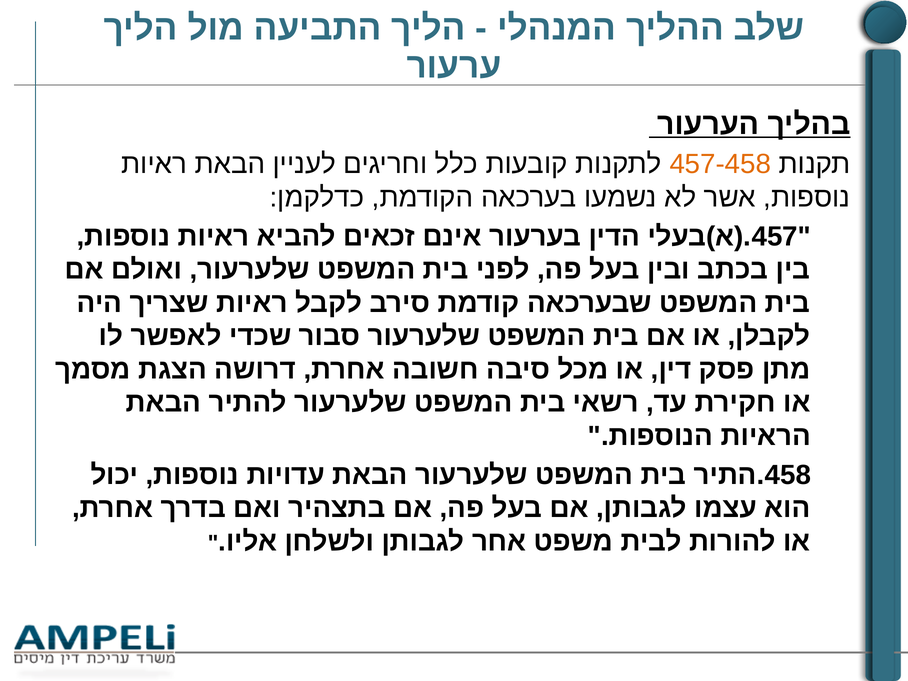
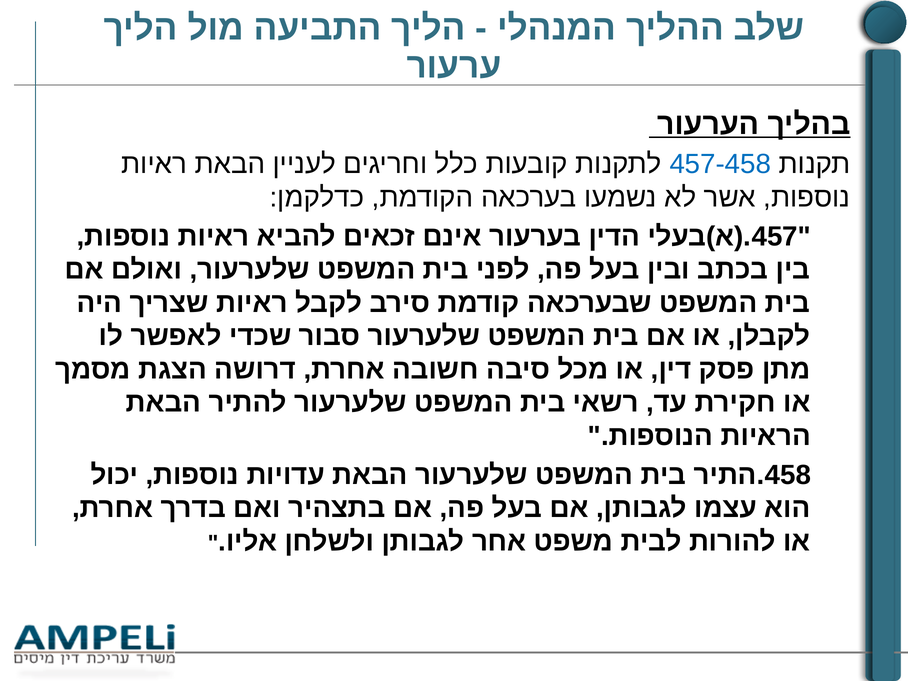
457-458 colour: orange -> blue
